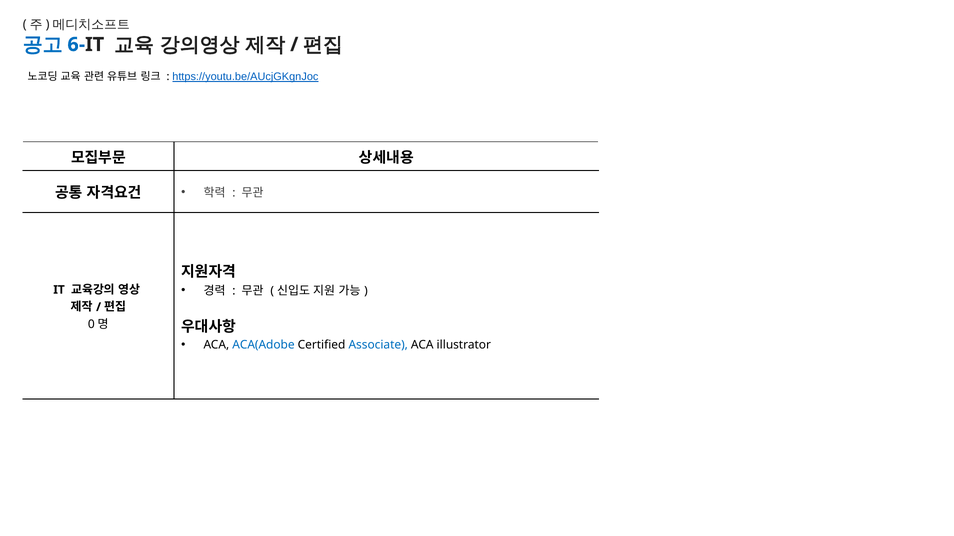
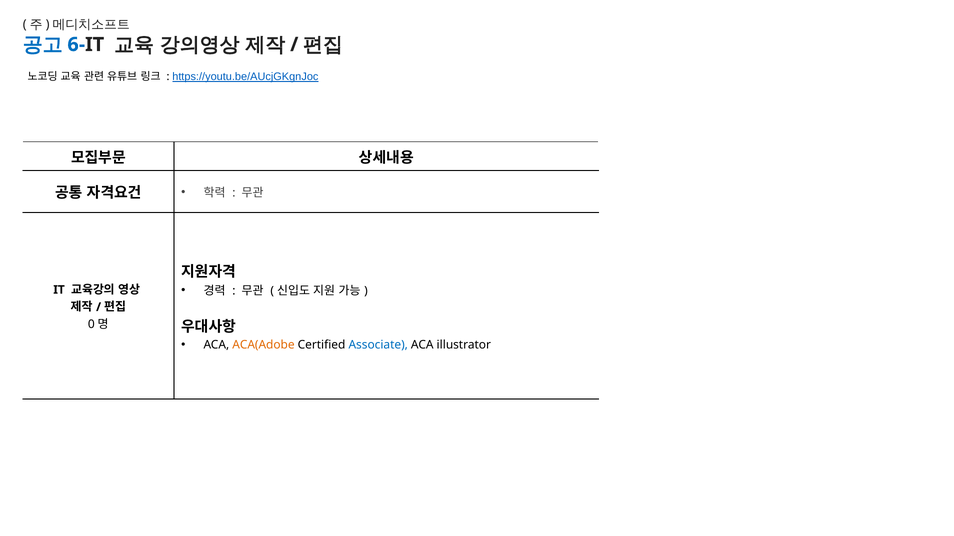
ACA(Adobe colour: blue -> orange
